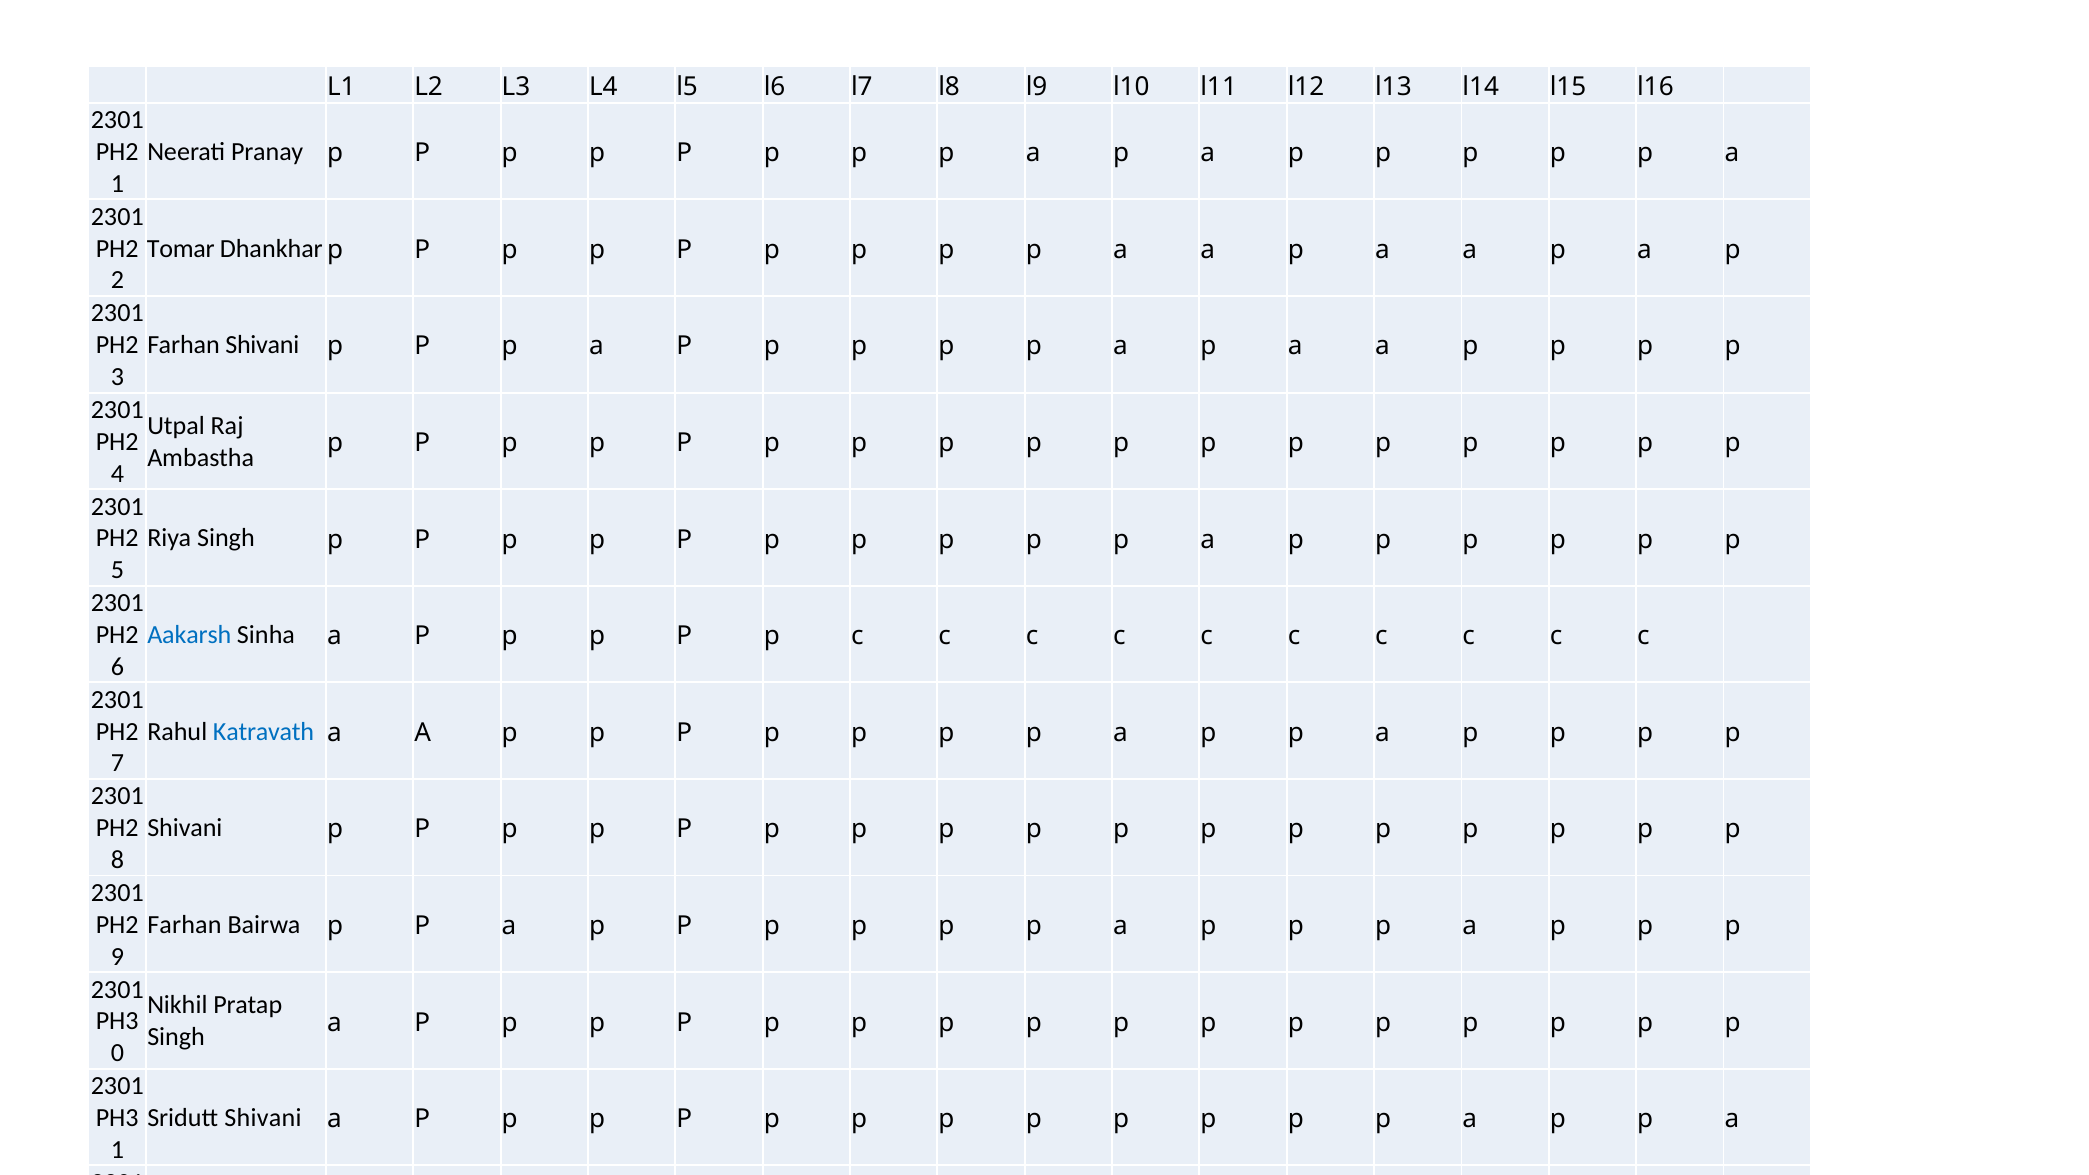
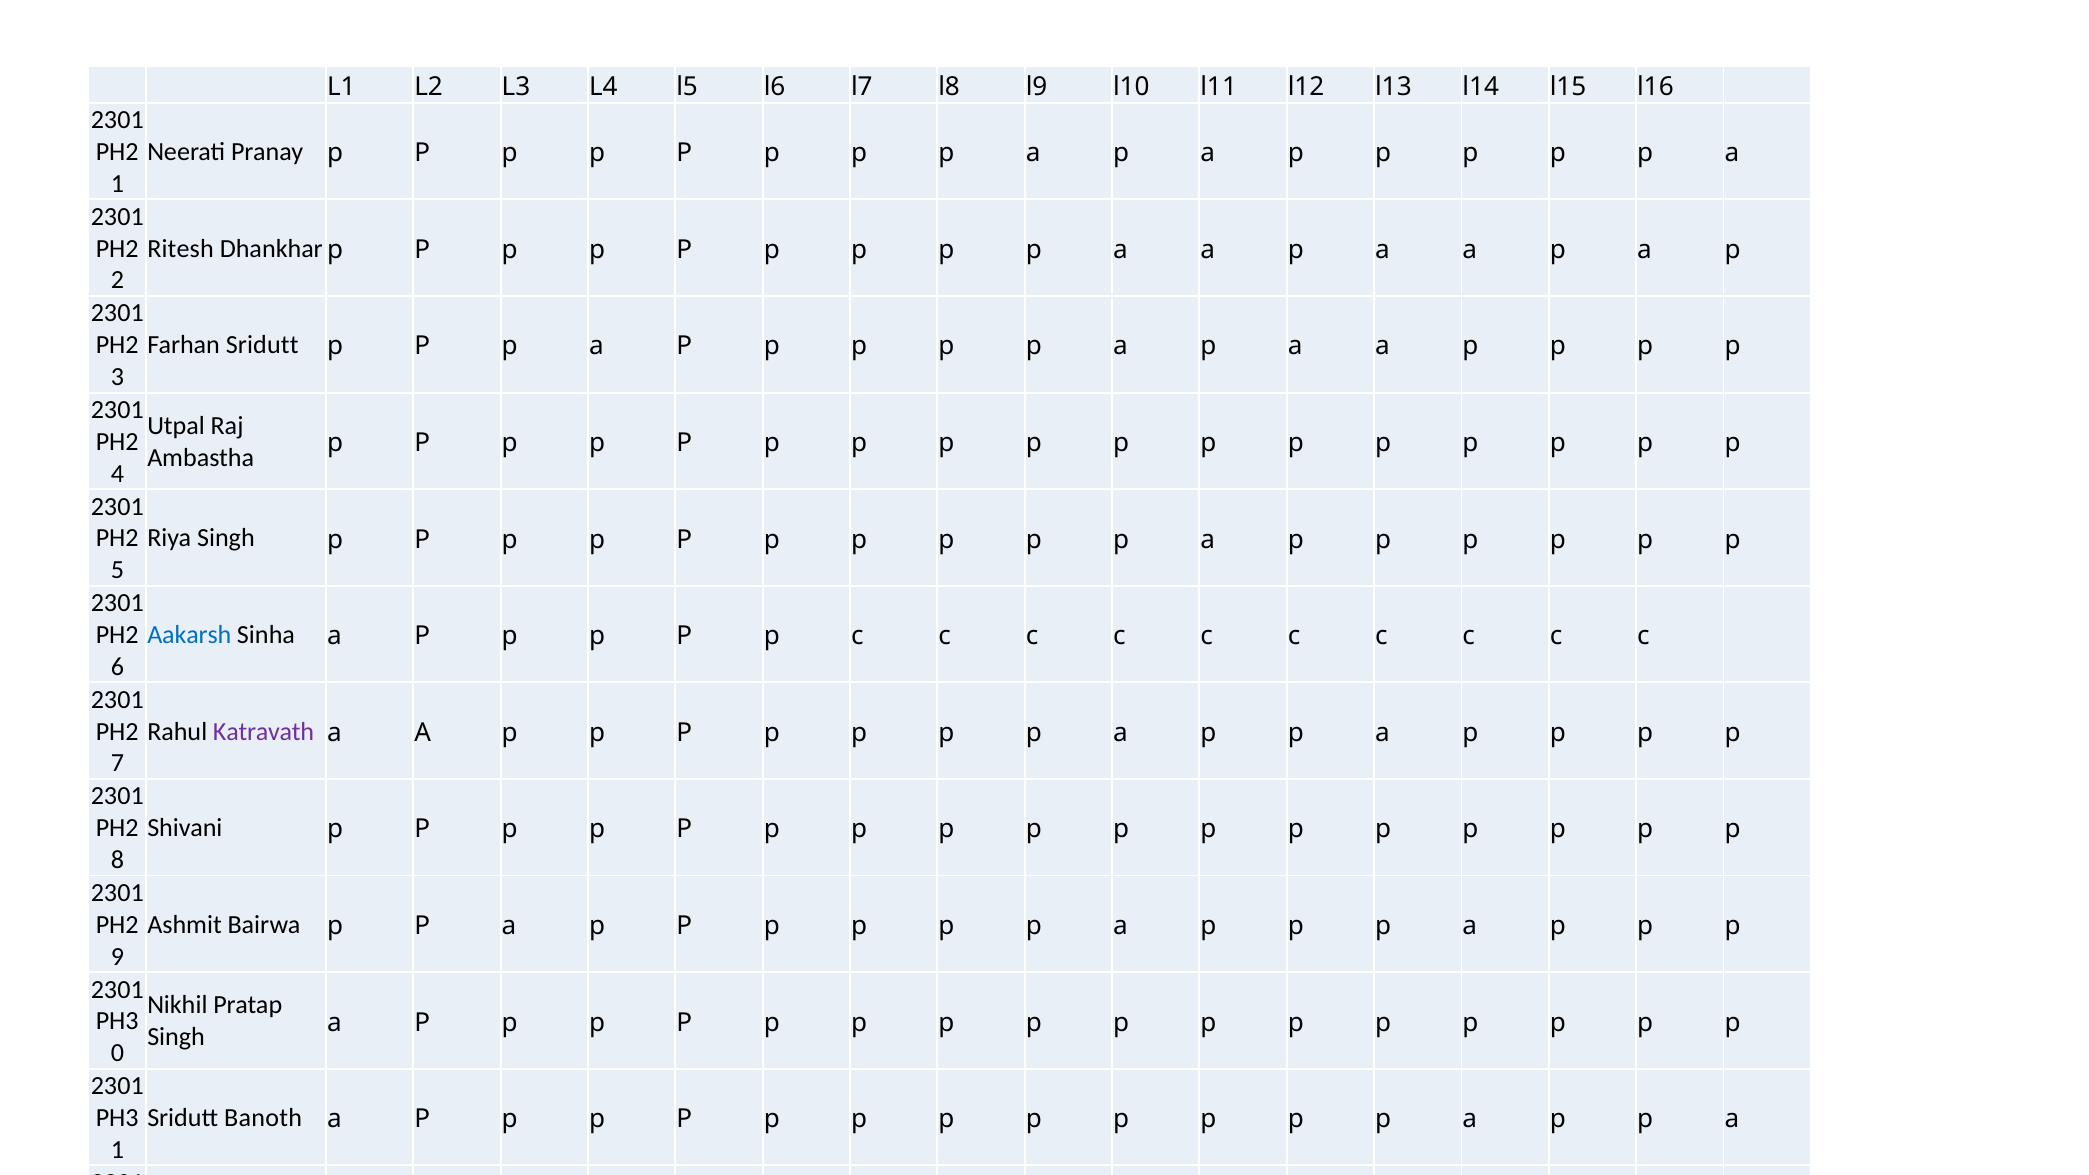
Tomar: Tomar -> Ritesh
Farhan Shivani: Shivani -> Sridutt
Katravath colour: blue -> purple
Farhan at (184, 925): Farhan -> Ashmit
Sridutt Shivani: Shivani -> Banoth
